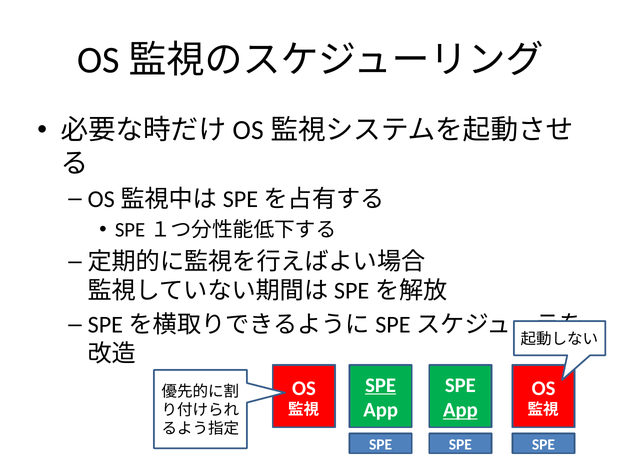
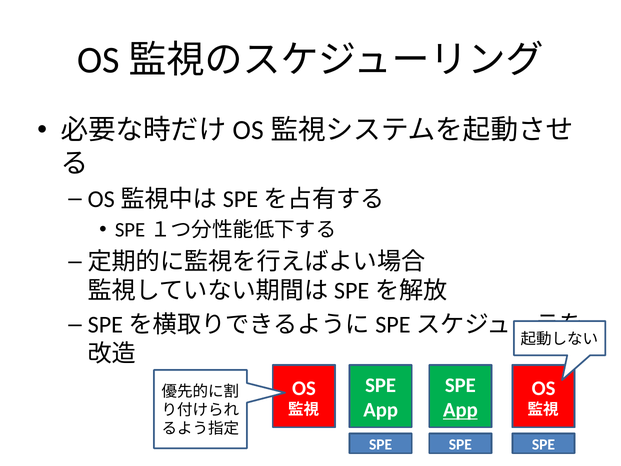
SPE at (381, 385) underline: present -> none
